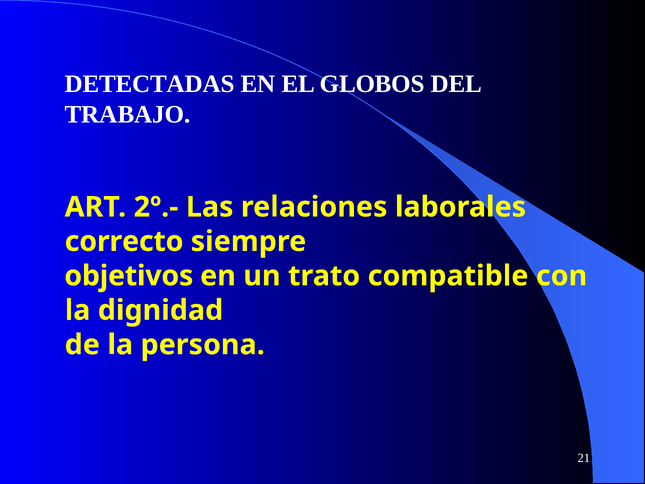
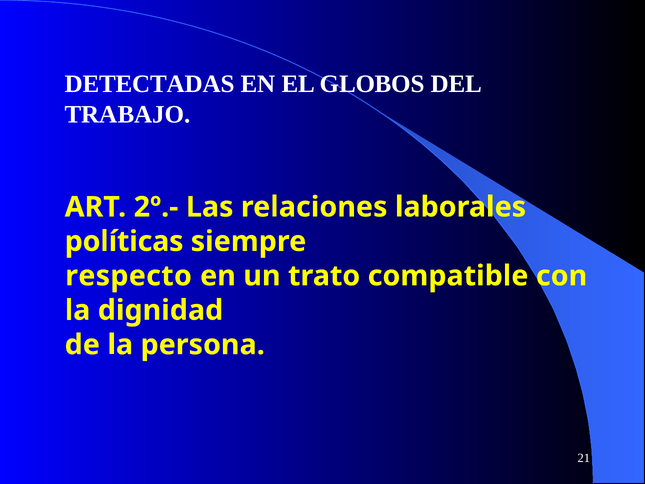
correcto: correcto -> políticas
objetivos: objetivos -> respecto
